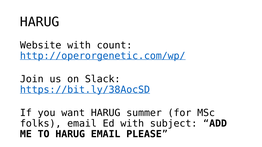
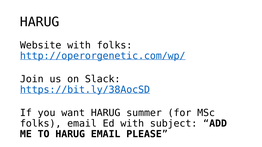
with count: count -> folks
